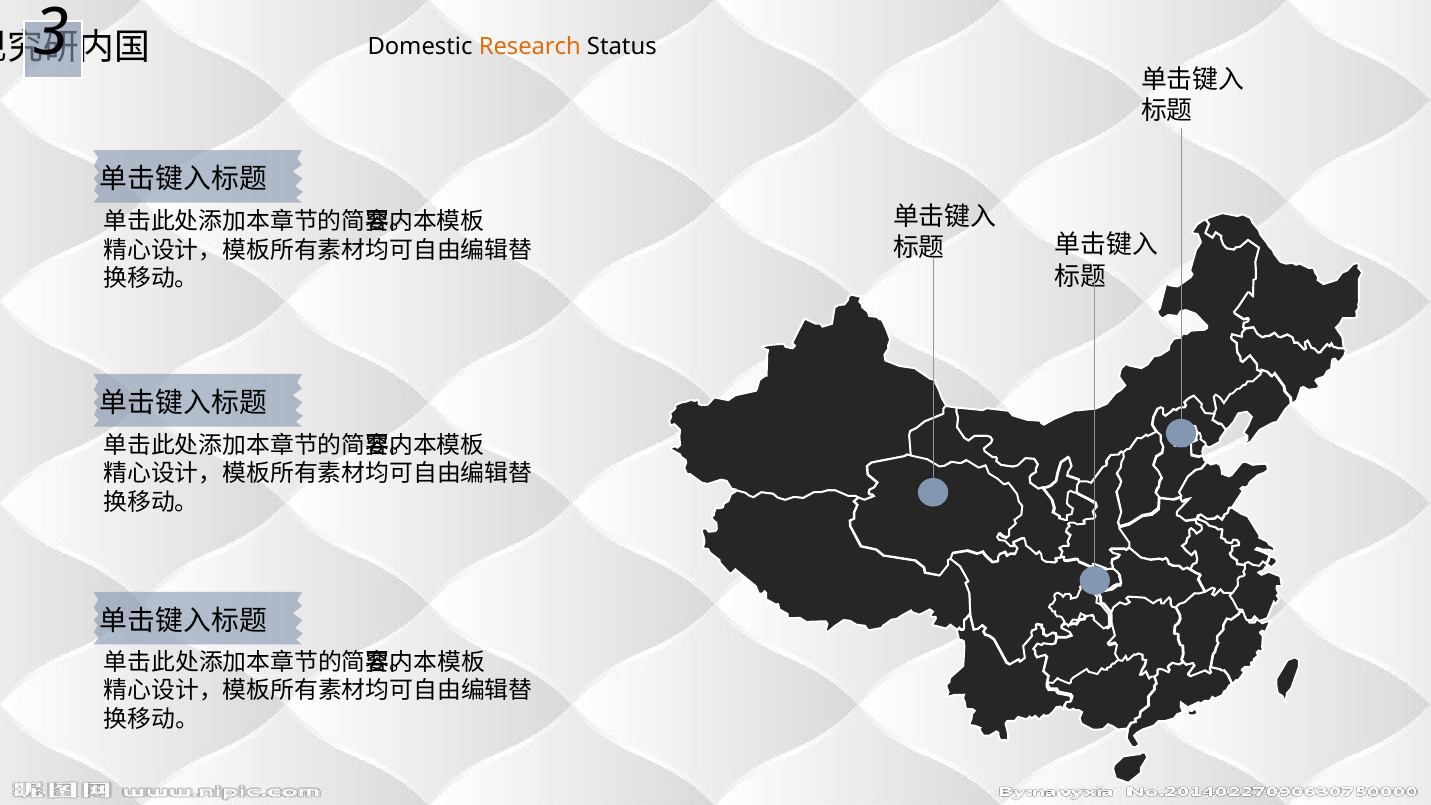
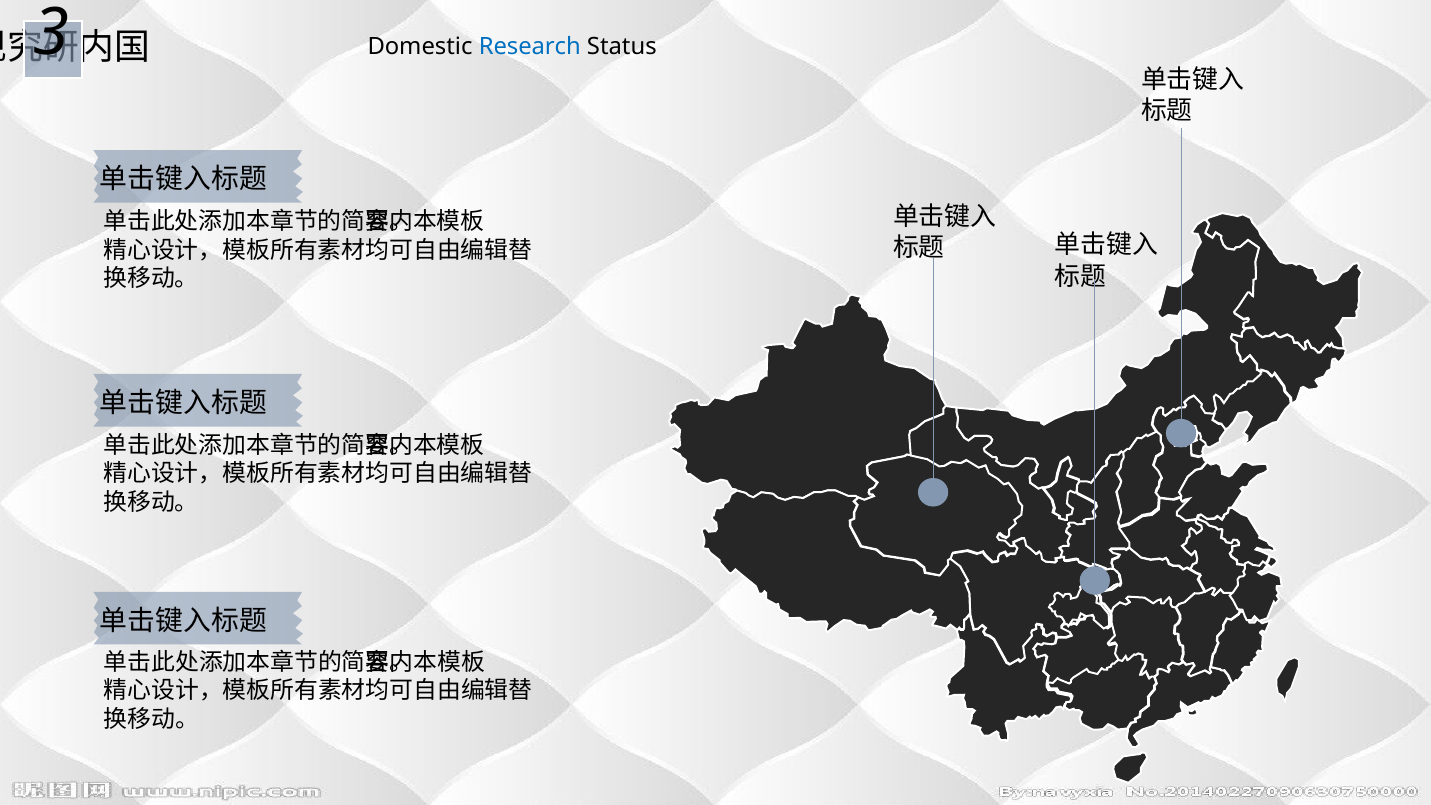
Research colour: orange -> blue
